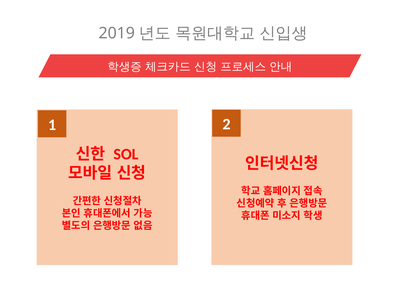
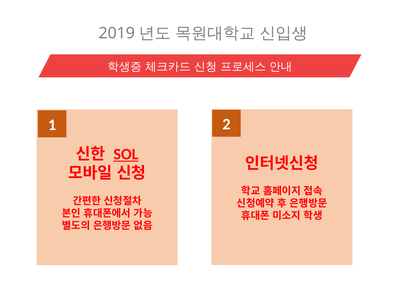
SOL underline: none -> present
